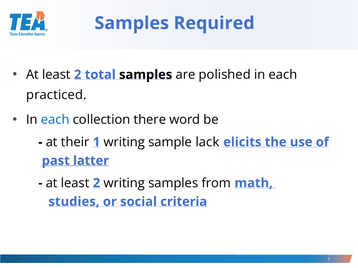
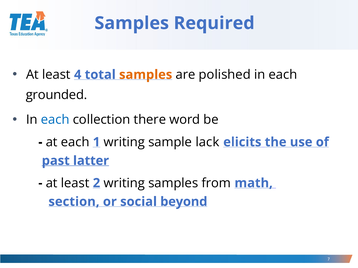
2 at (78, 75): 2 -> 4
samples at (146, 75) colour: black -> orange
practiced: practiced -> grounded
at their: their -> each
studies: studies -> section
criteria: criteria -> beyond
